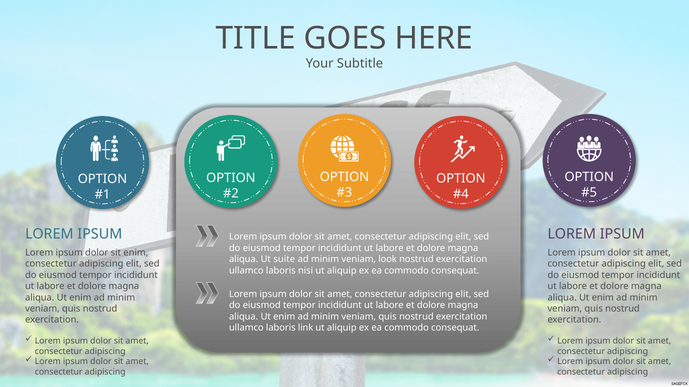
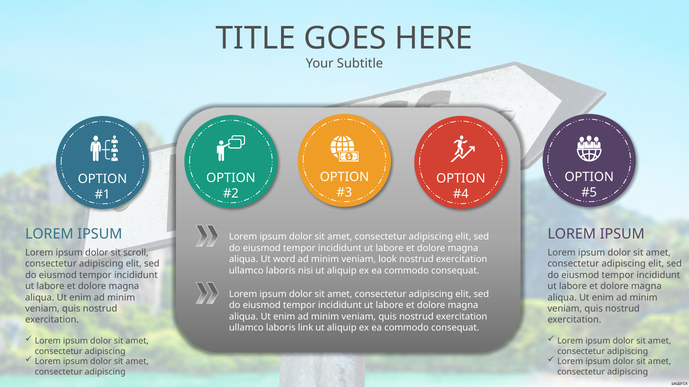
sit enim: enim -> scroll
suite: suite -> word
